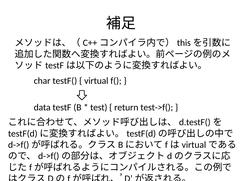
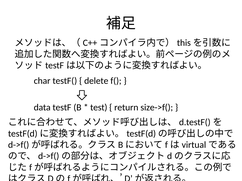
virtual: virtual -> delete
test->f(: test->f( -> size->f(
